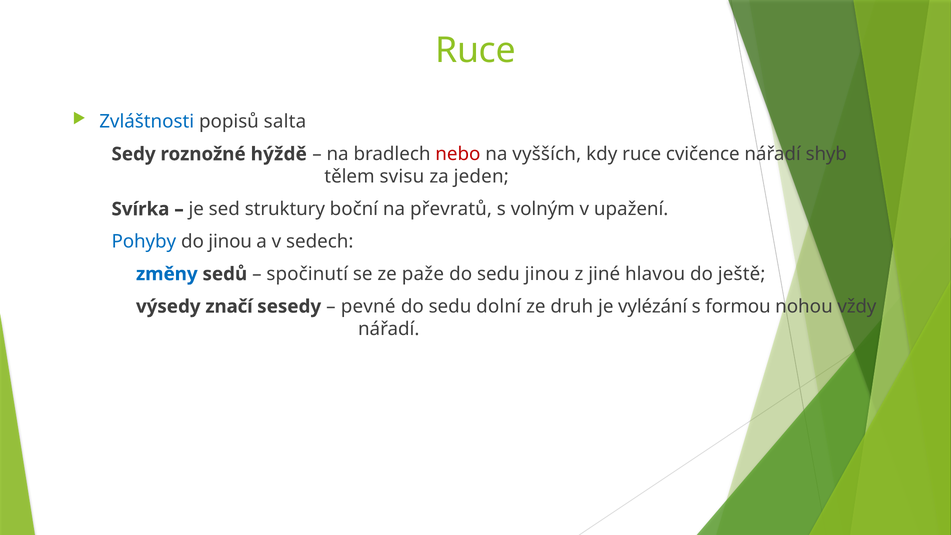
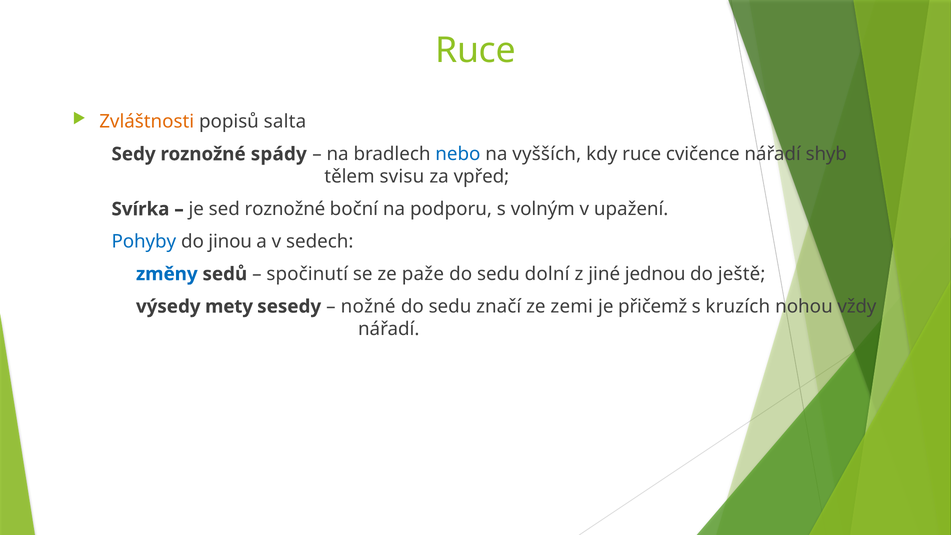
Zvláštnosti colour: blue -> orange
hýždě: hýždě -> spády
nebo colour: red -> blue
jeden: jeden -> vpřed
sed struktury: struktury -> roznožné
převratů: převratů -> podporu
sedu jinou: jinou -> dolní
hlavou: hlavou -> jednou
značí: značí -> mety
pevné: pevné -> nožné
dolní: dolní -> značí
druh: druh -> zemi
vylézání: vylézání -> přičemž
formou: formou -> kruzích
